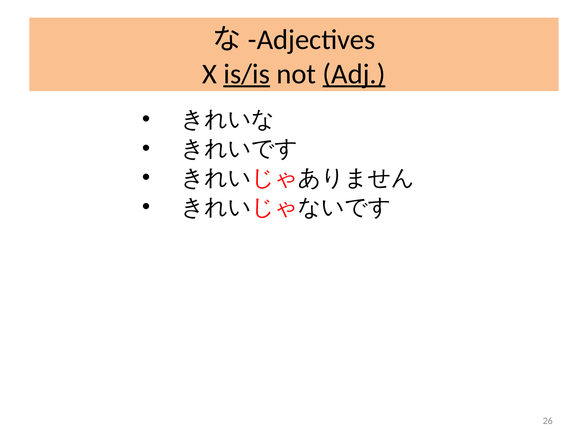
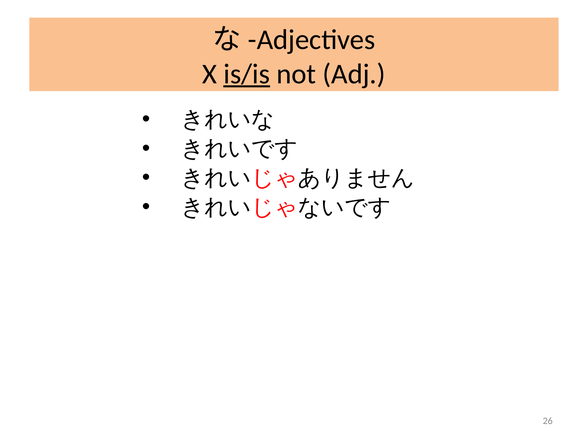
Adj underline: present -> none
